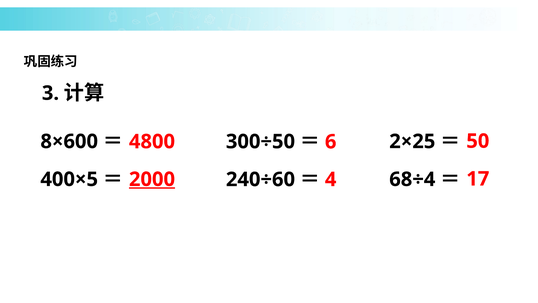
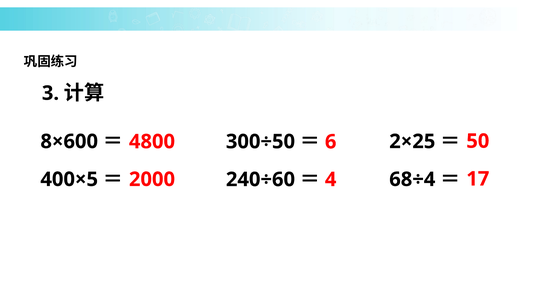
2000 underline: present -> none
